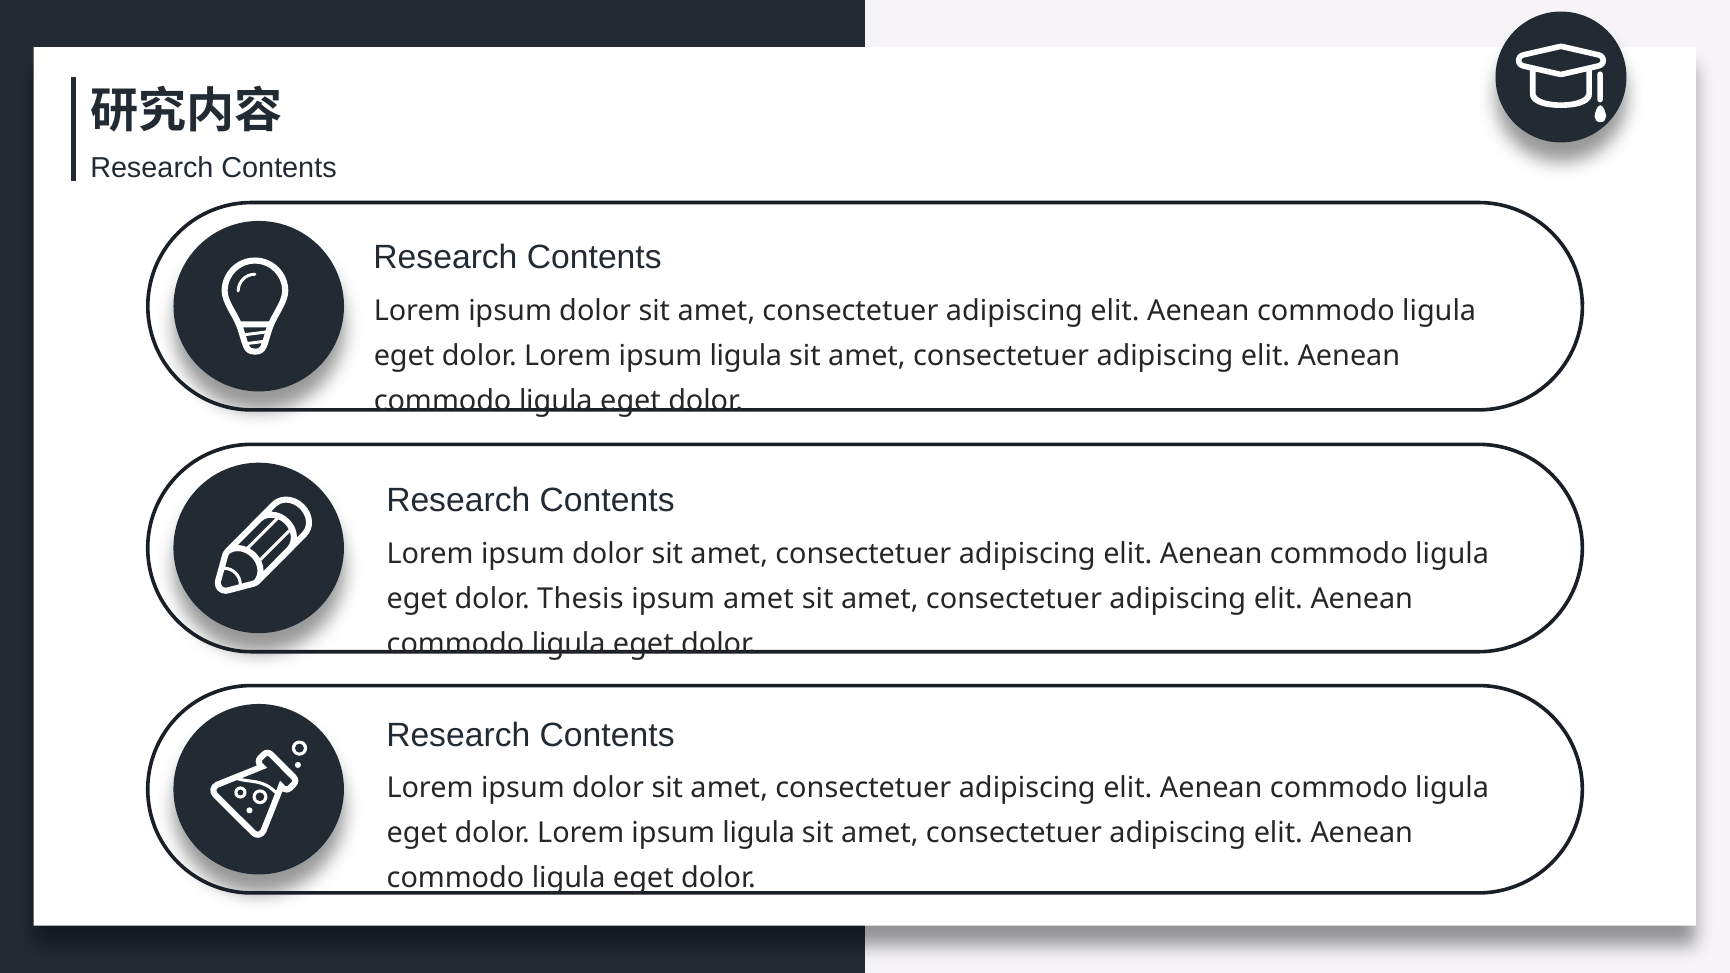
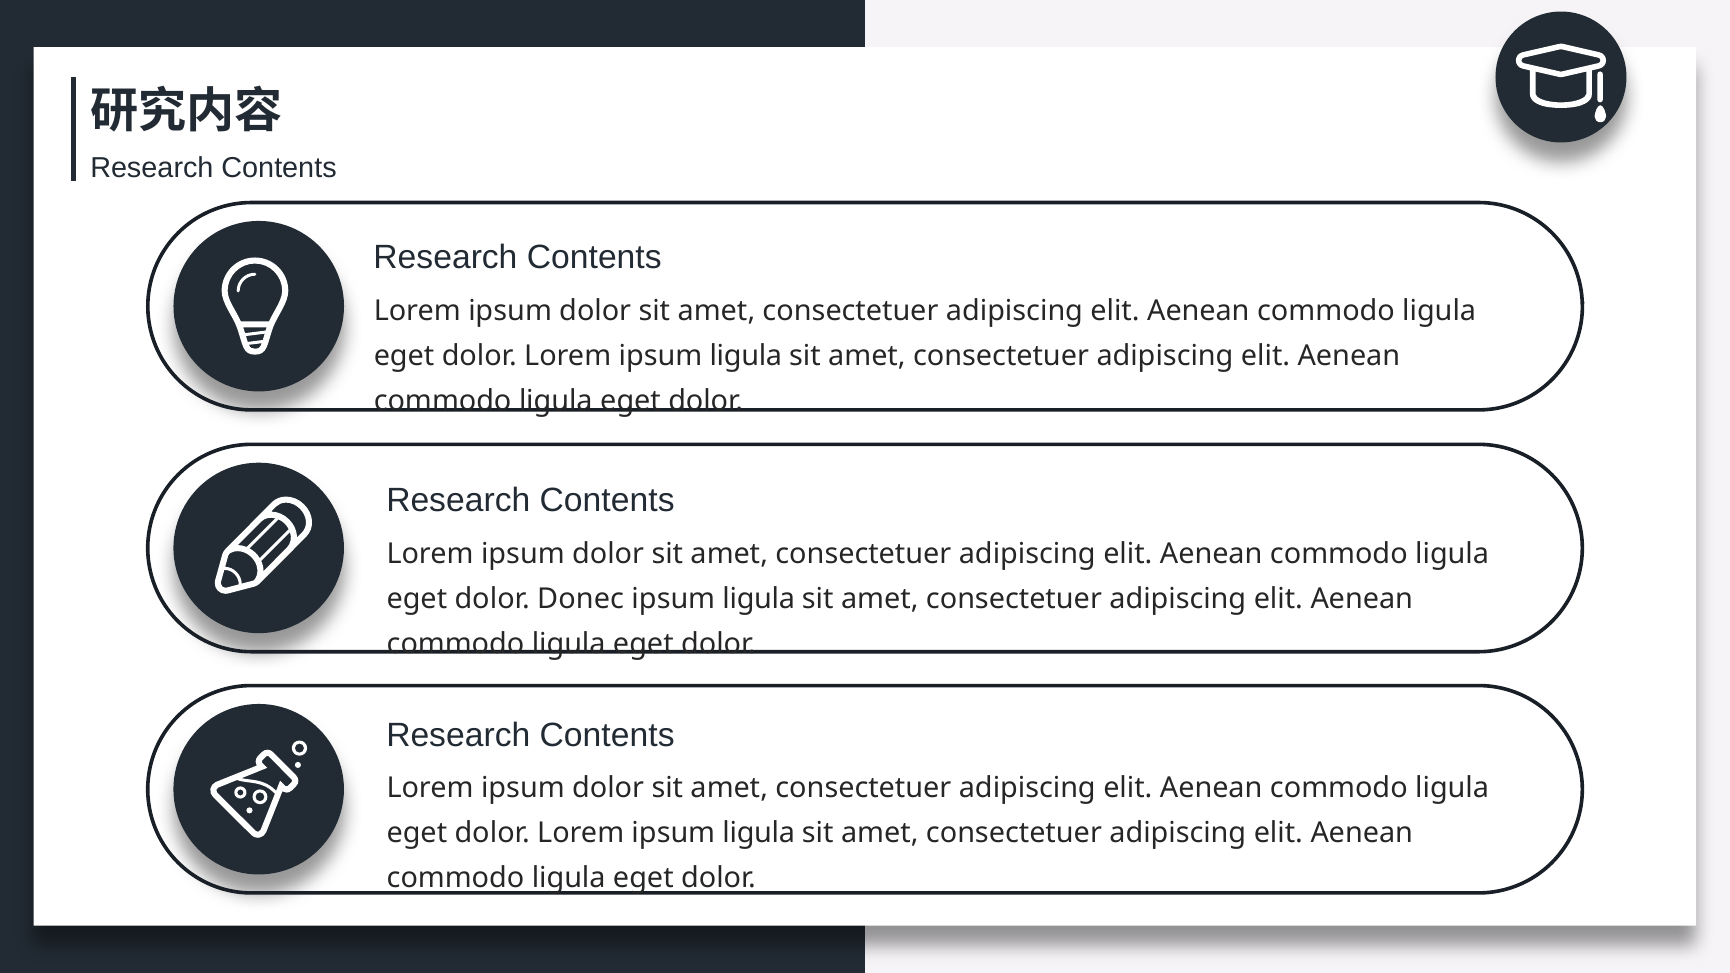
Thesis: Thesis -> Donec
amet at (758, 599): amet -> ligula
